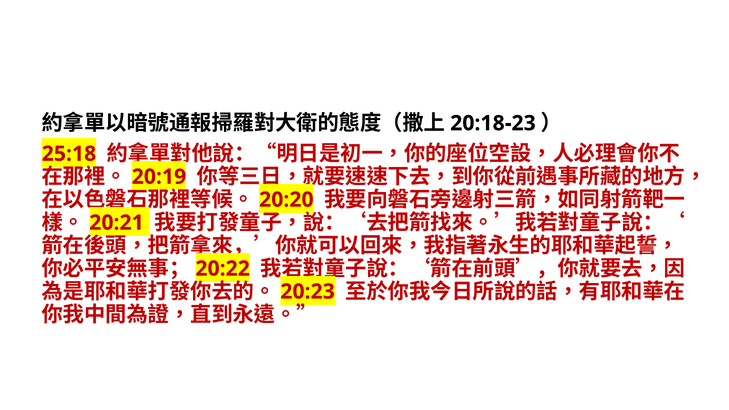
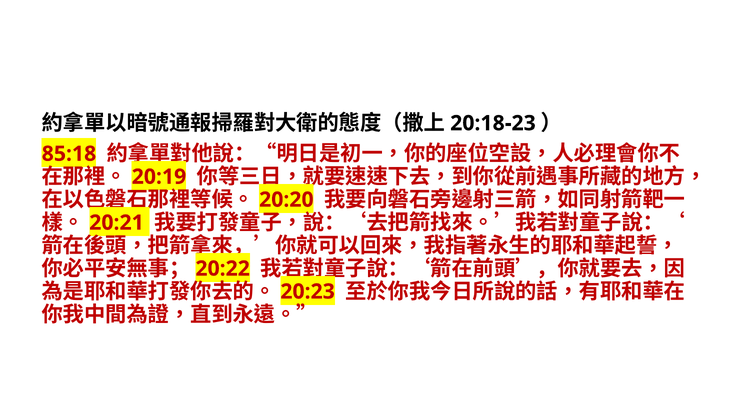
25:18: 25:18 -> 85:18
